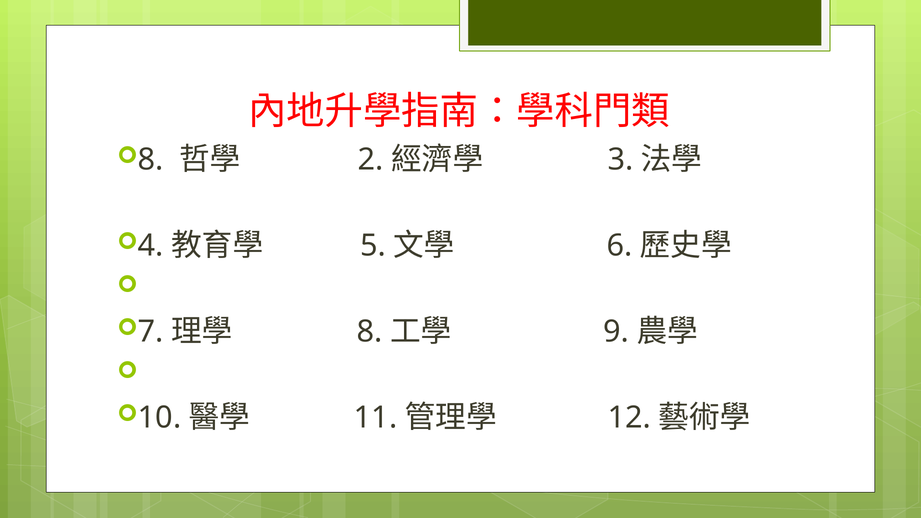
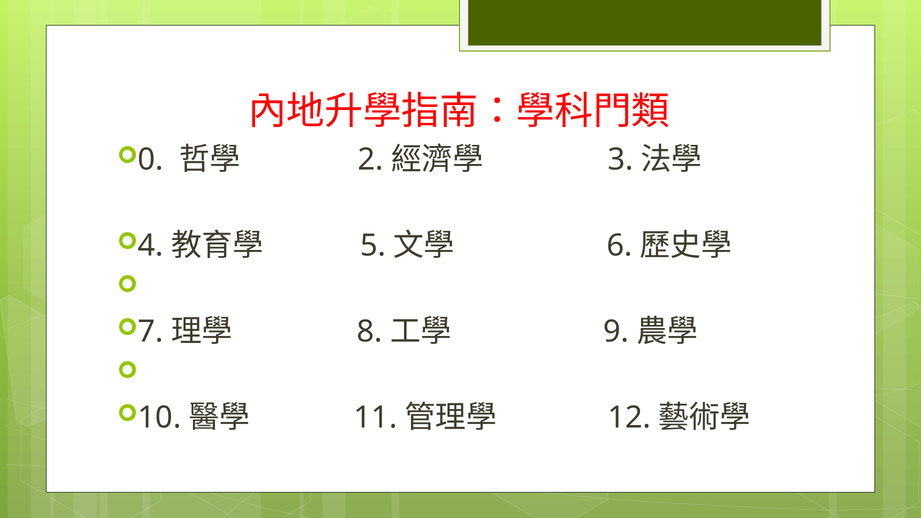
8 at (151, 160): 8 -> 0
